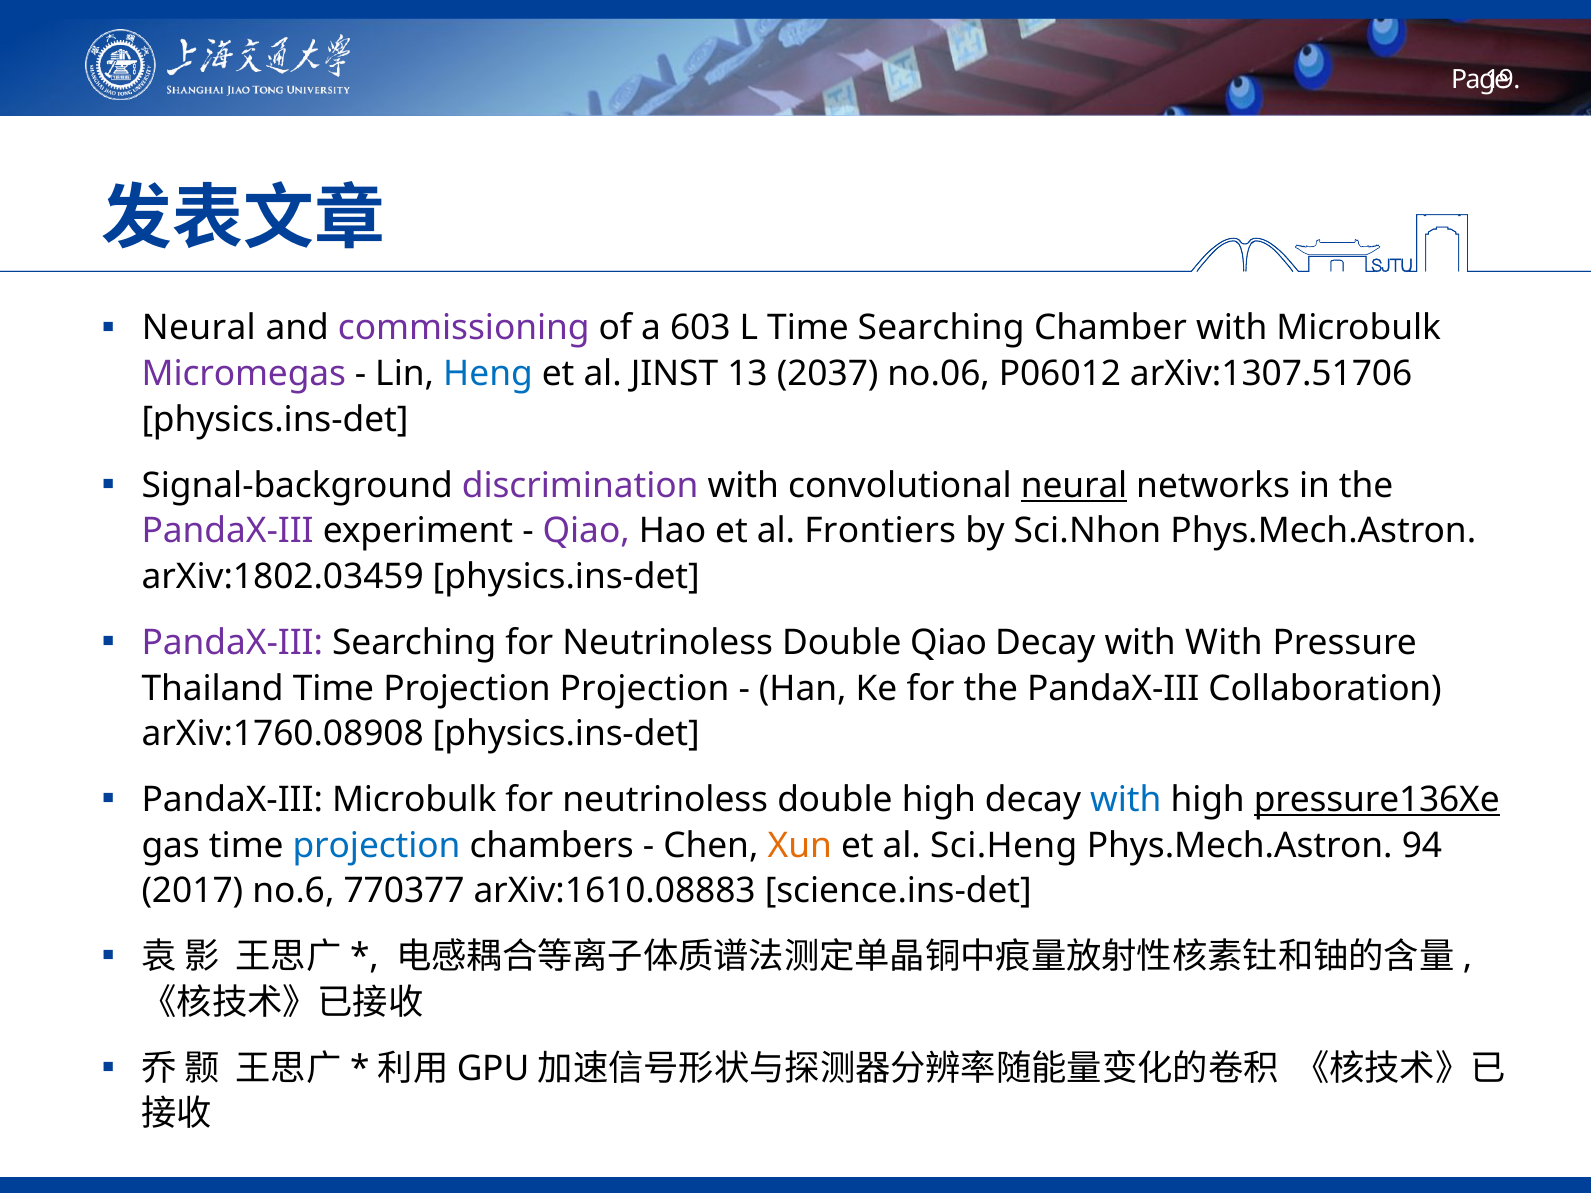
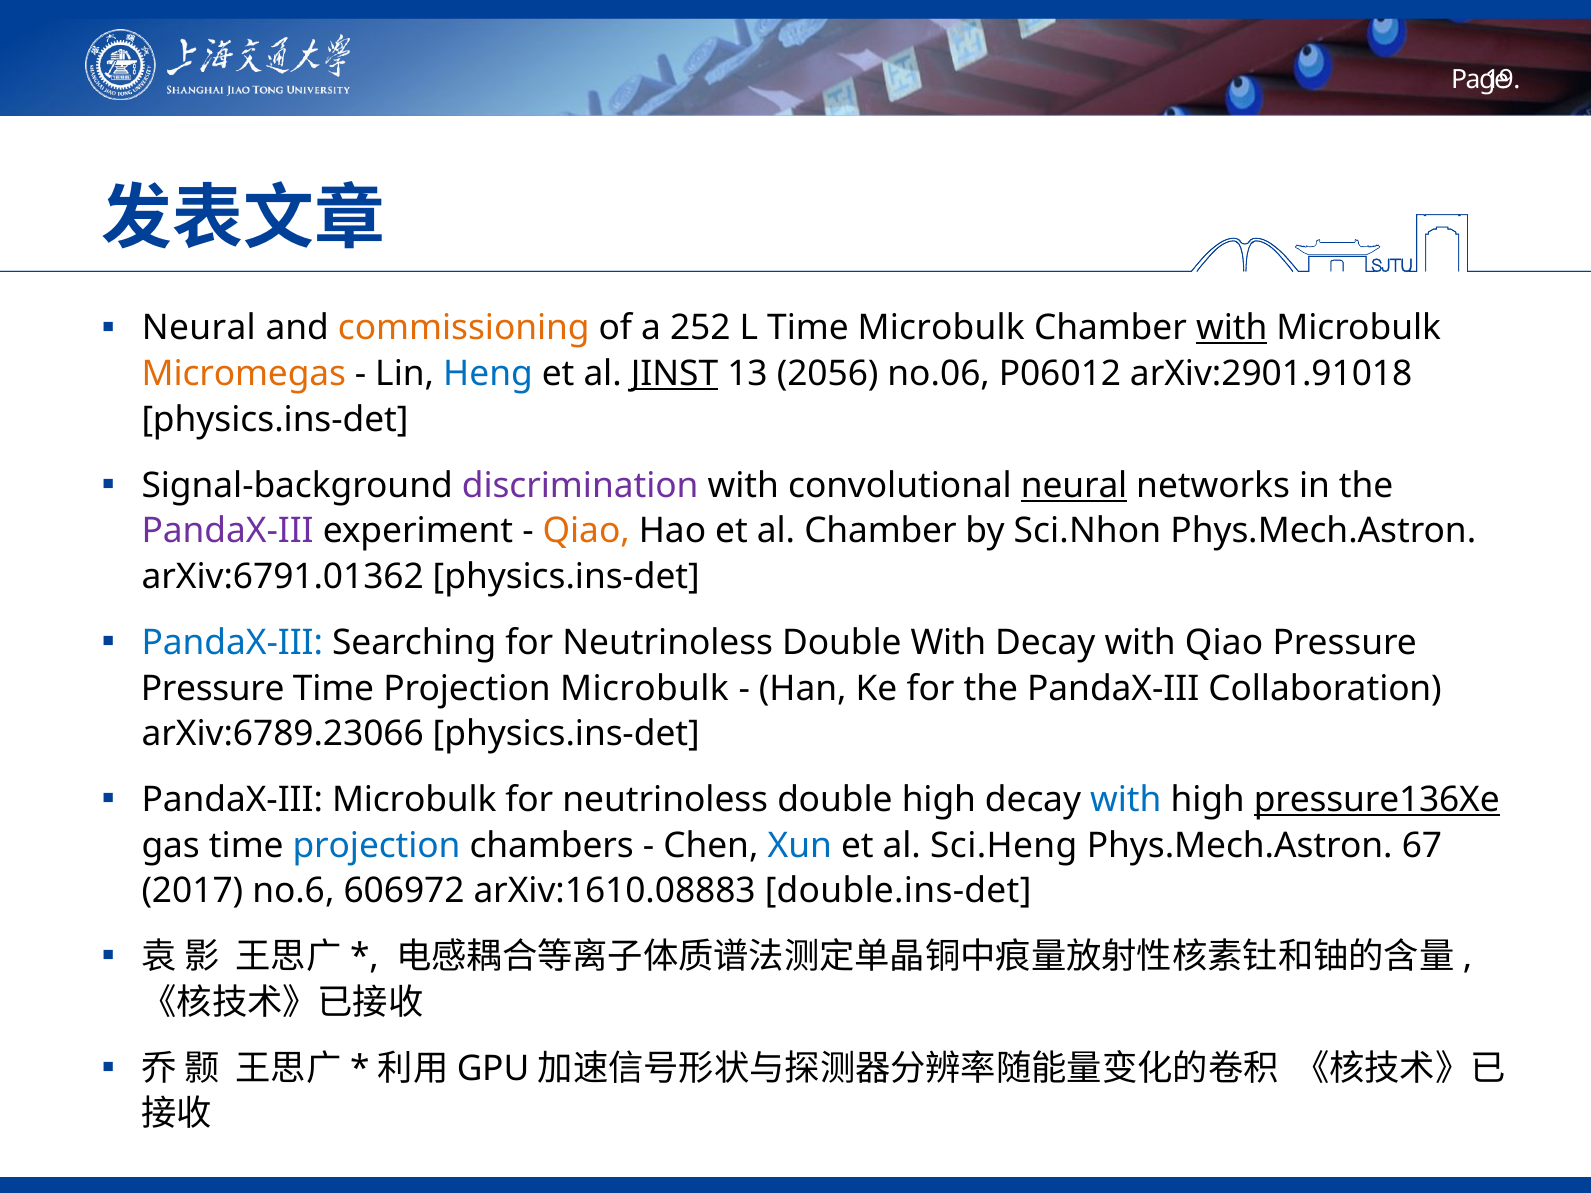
commissioning colour: purple -> orange
603: 603 -> 252
Time Searching: Searching -> Microbulk
with at (1232, 328) underline: none -> present
Micromegas colour: purple -> orange
JINST underline: none -> present
2037: 2037 -> 2056
arXiv:1307.51706: arXiv:1307.51706 -> arXiv:2901.91018
Qiao at (586, 531) colour: purple -> orange
al Frontiers: Frontiers -> Chamber
arXiv:1802.03459: arXiv:1802.03459 -> arXiv:6791.01362
PandaX-III at (232, 643) colour: purple -> blue
Double Qiao: Qiao -> With
with With: With -> Qiao
Thailand at (213, 689): Thailand -> Pressure
Projection Projection: Projection -> Microbulk
arXiv:1760.08908: arXiv:1760.08908 -> arXiv:6789.23066
Xun colour: orange -> blue
94: 94 -> 67
770377: 770377 -> 606972
science.ins-det: science.ins-det -> double.ins-det
